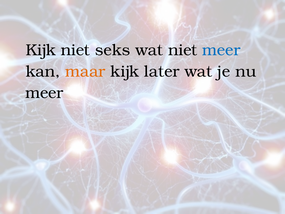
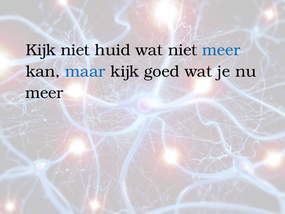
seks: seks -> huid
maar colour: orange -> blue
later: later -> goed
